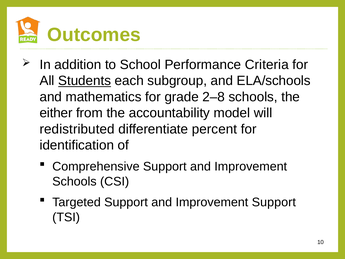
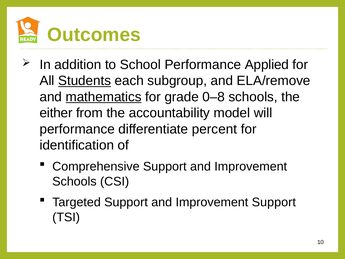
Criteria: Criteria -> Applied
ELA/schools: ELA/schools -> ELA/remove
mathematics underline: none -> present
2–8: 2–8 -> 0–8
redistributed at (77, 129): redistributed -> performance
